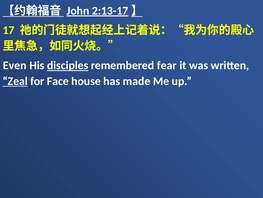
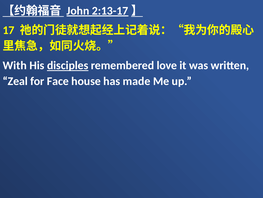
Even: Even -> With
fear: fear -> love
Zeal underline: present -> none
